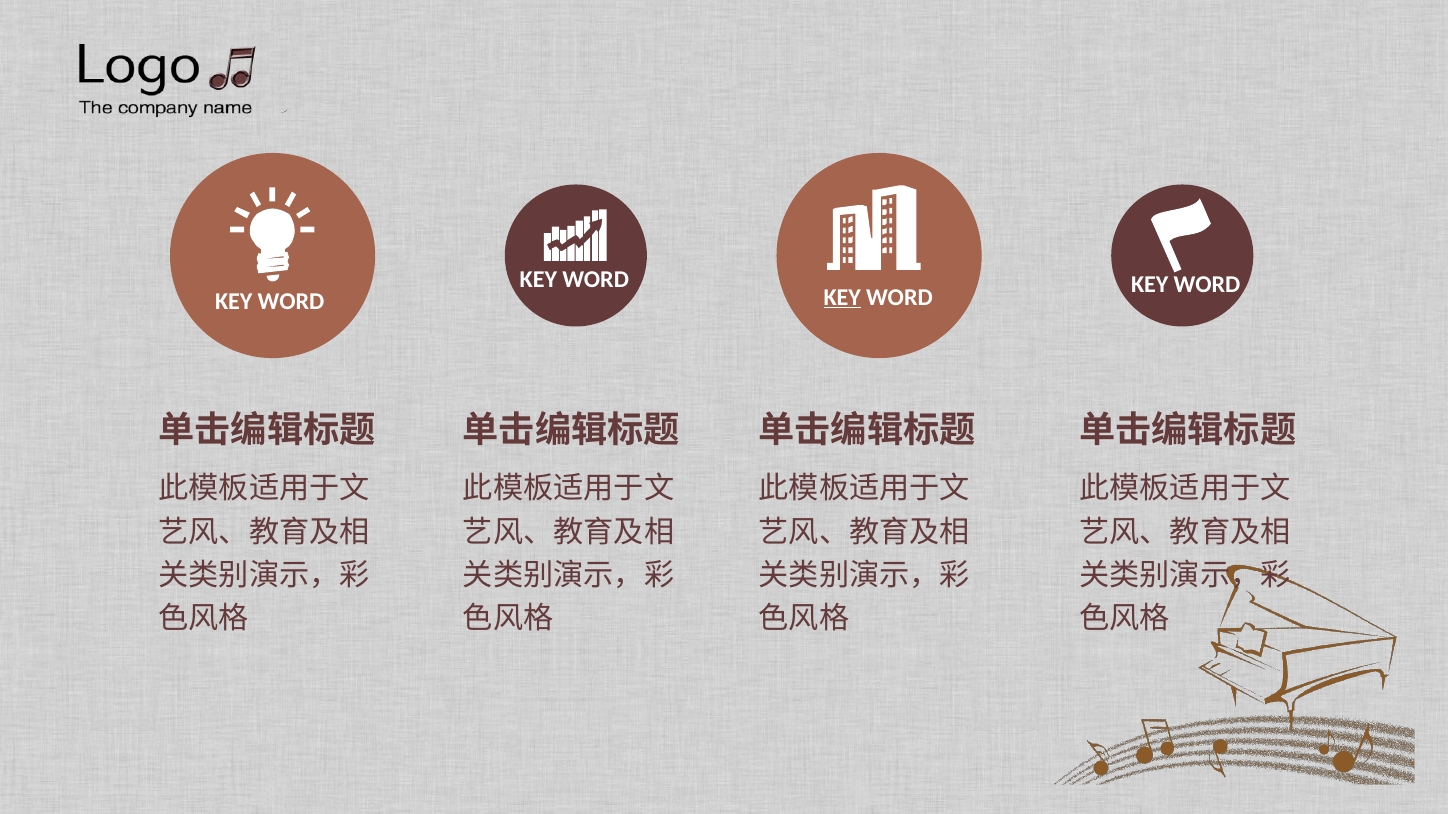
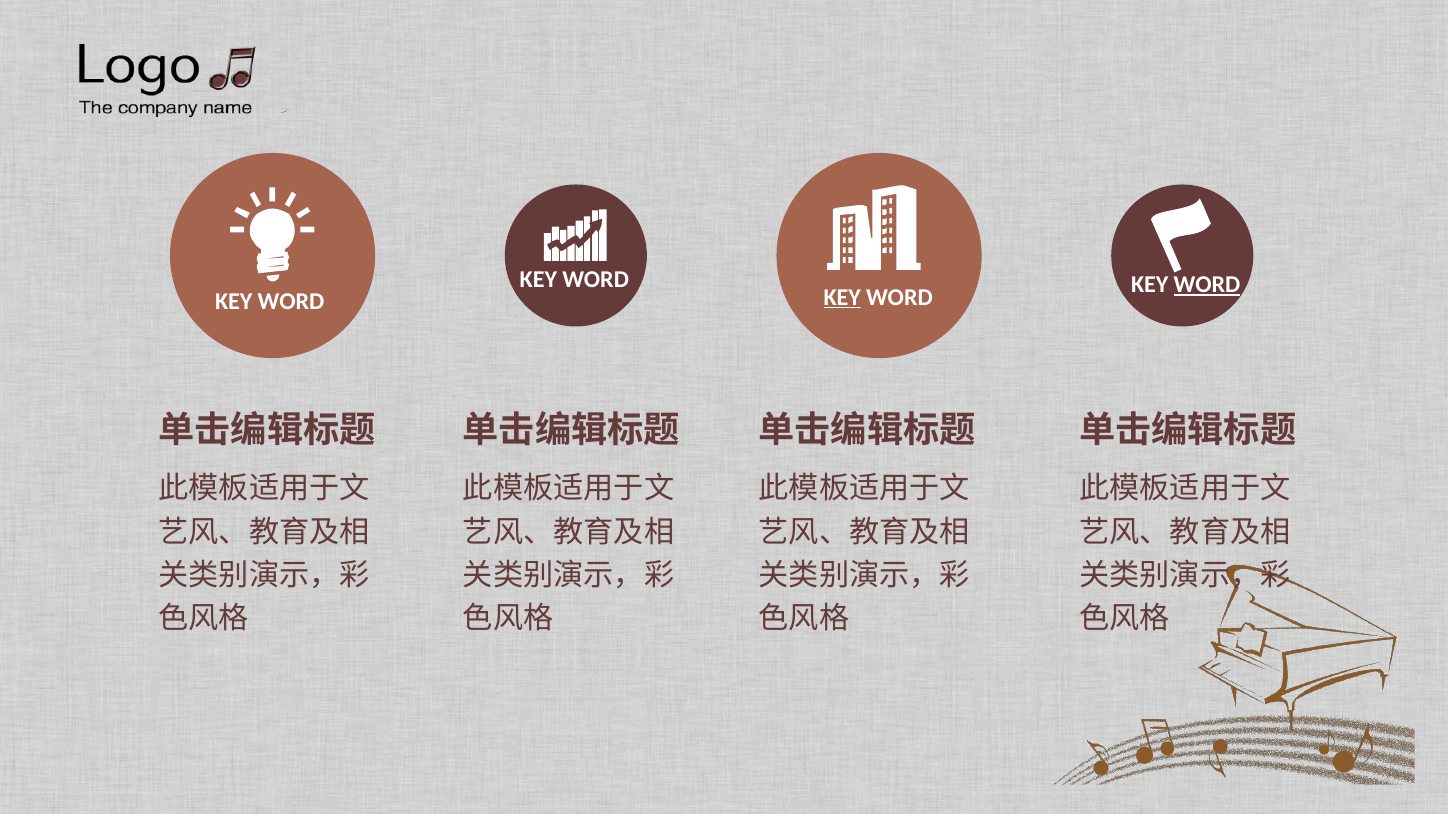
WORD at (1207, 285) underline: none -> present
